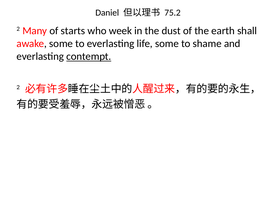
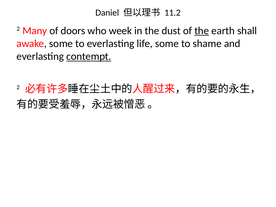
75.2: 75.2 -> 11.2
starts: starts -> doors
the at (202, 31) underline: none -> present
